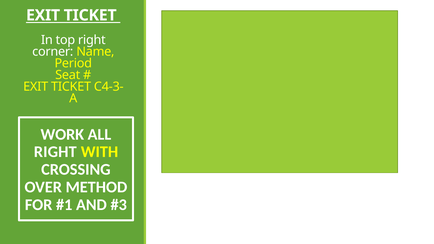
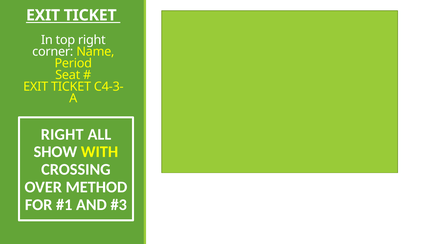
WORK at (62, 134): WORK -> RIGHT
RIGHT at (55, 152): RIGHT -> SHOW
